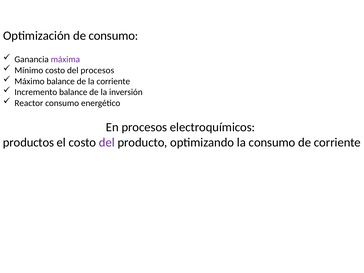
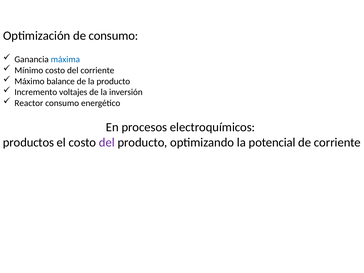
máxima colour: purple -> blue
del procesos: procesos -> corriente
la corriente: corriente -> producto
Incremento balance: balance -> voltajes
la consumo: consumo -> potencial
